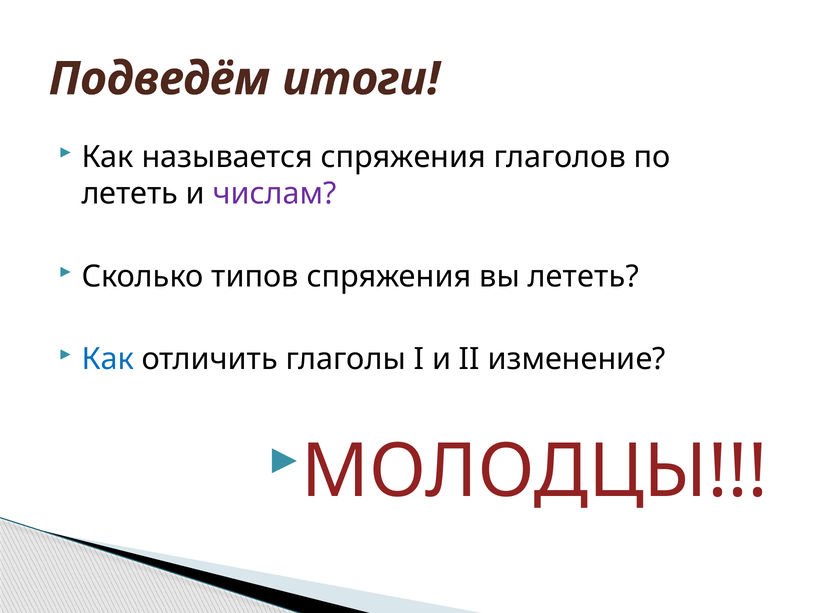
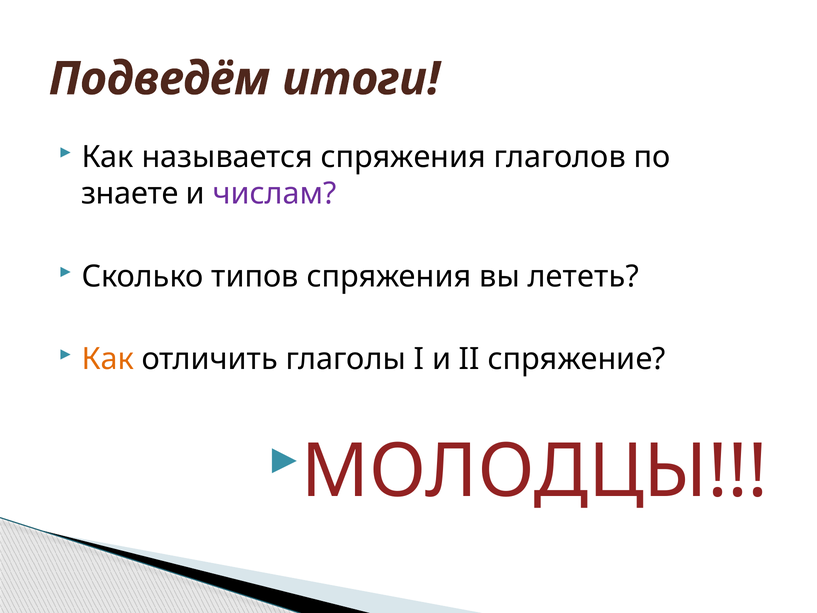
лететь at (130, 194): лететь -> знаете
Как at (108, 359) colour: blue -> orange
изменение: изменение -> спряжение
